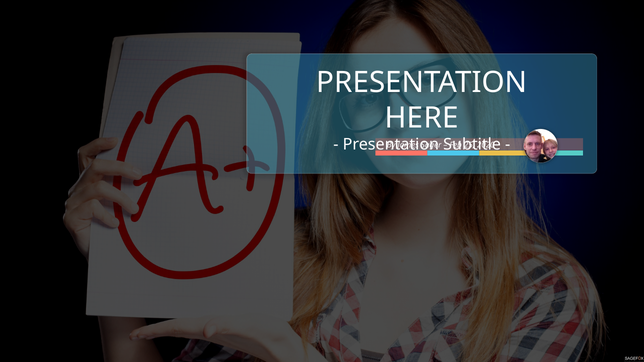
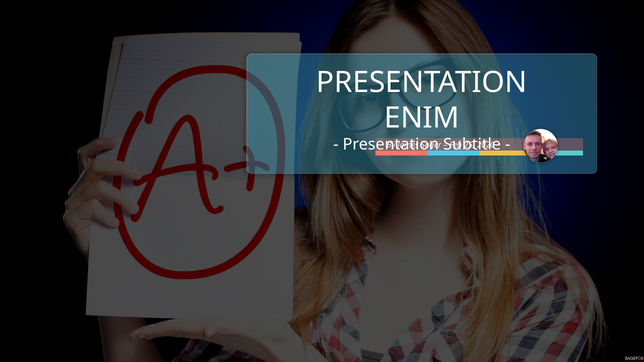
HERE: HERE -> ENIM
